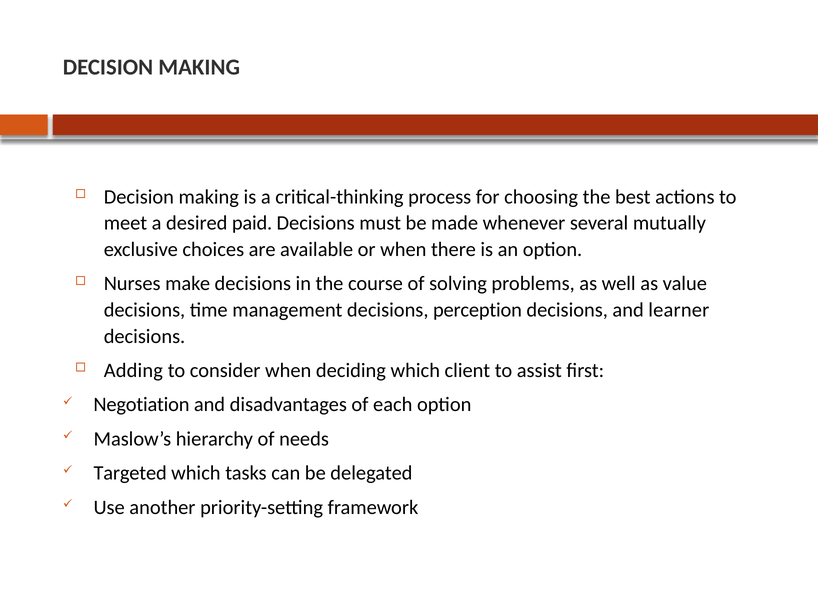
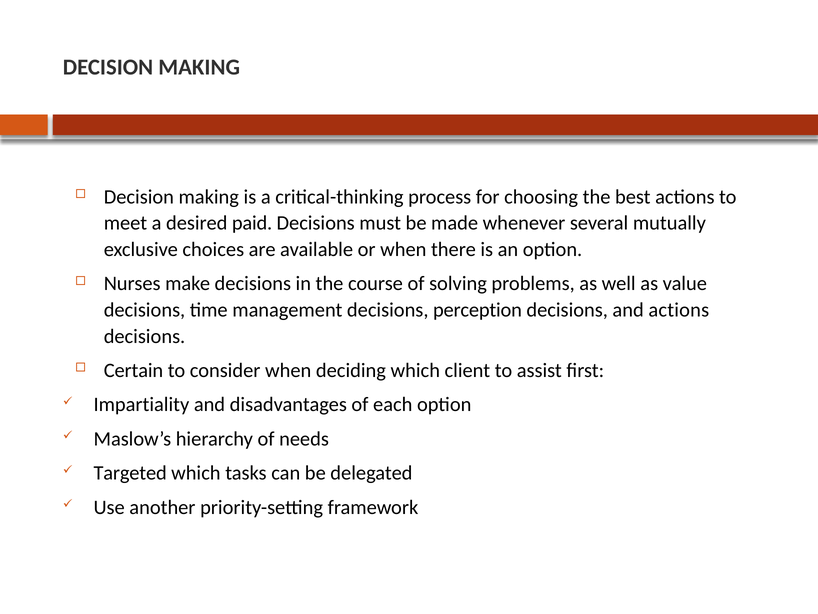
and learner: learner -> actions
Adding: Adding -> Certain
Negotiation: Negotiation -> Impartiality
